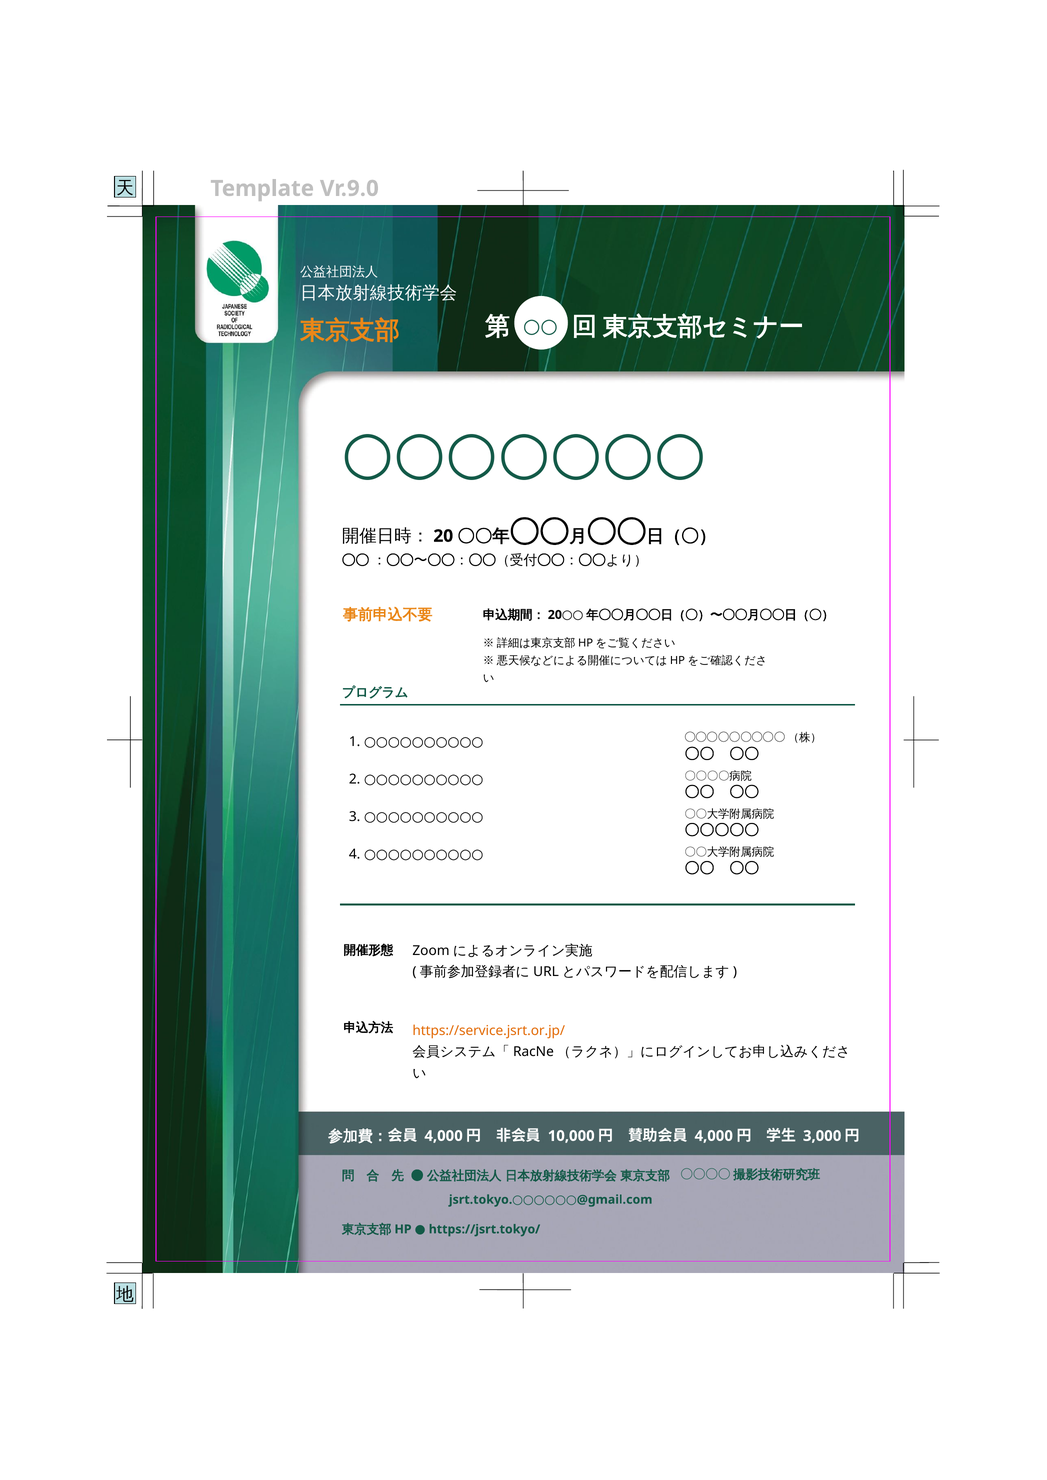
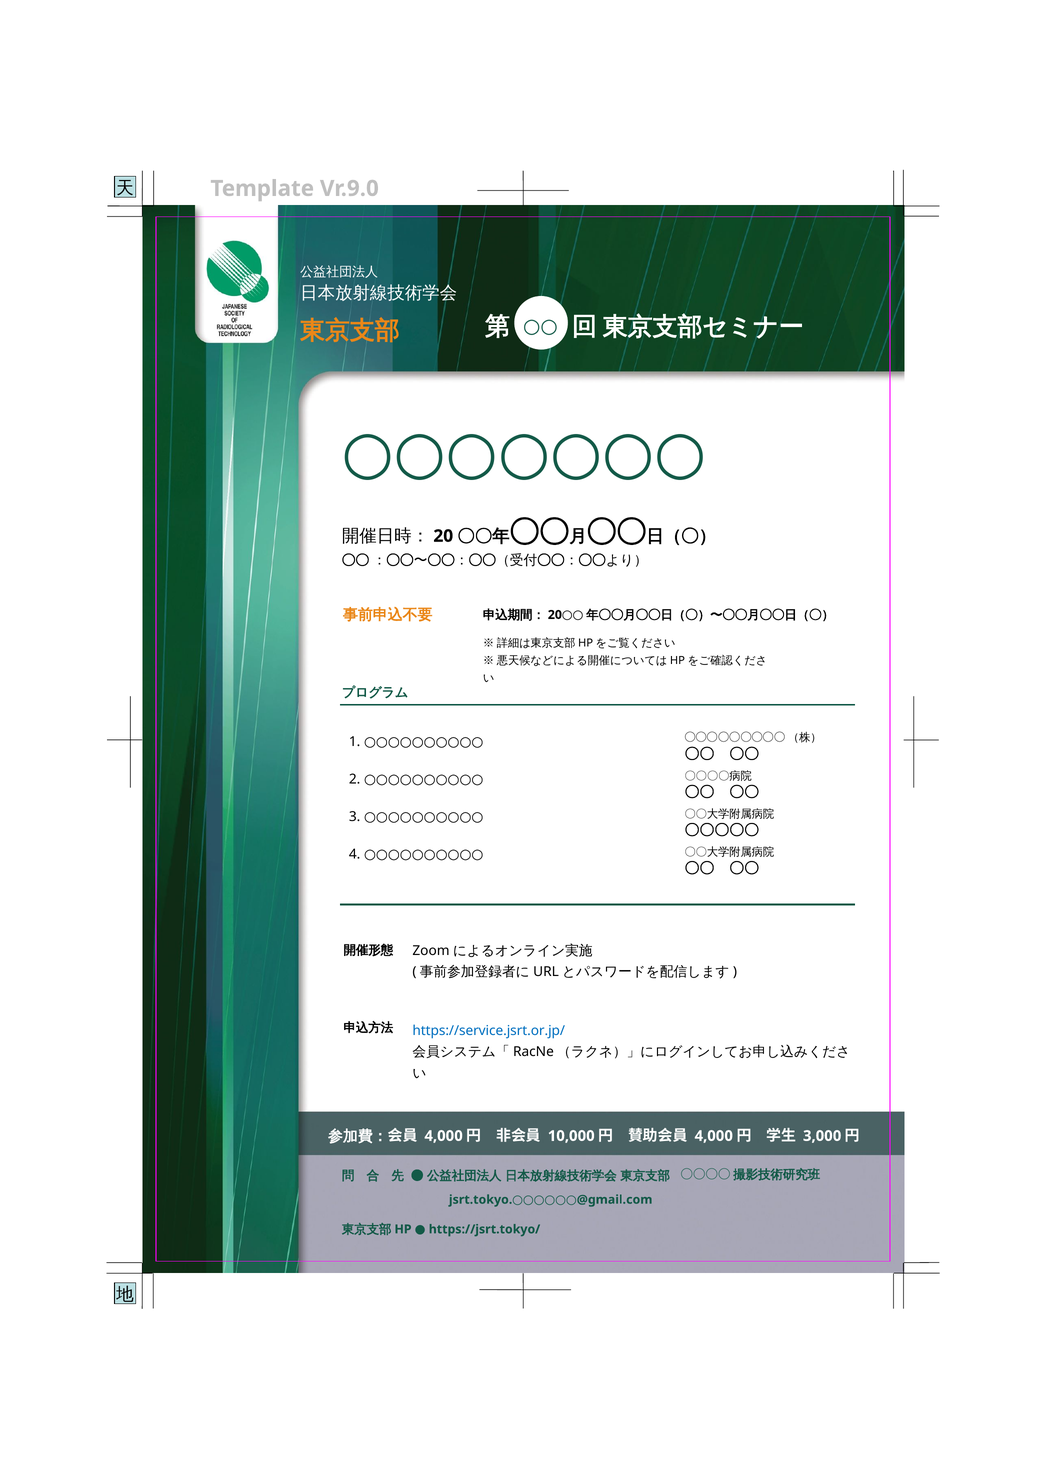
https://service.jsrt.or.jp/ colour: orange -> blue
